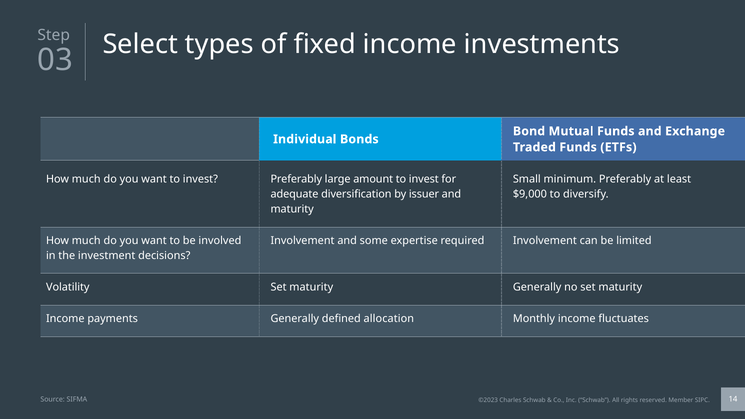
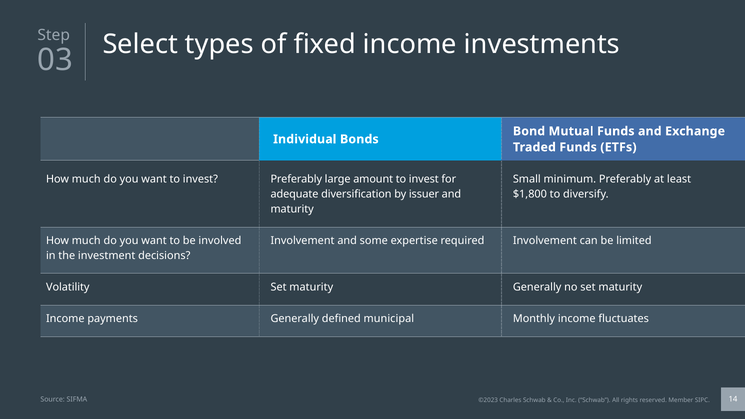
$9,000: $9,000 -> $1,800
allocation: allocation -> municipal
